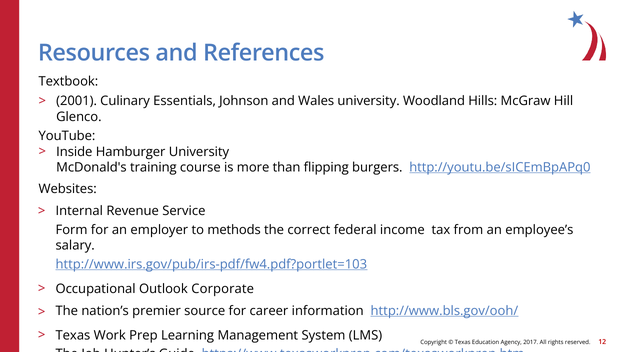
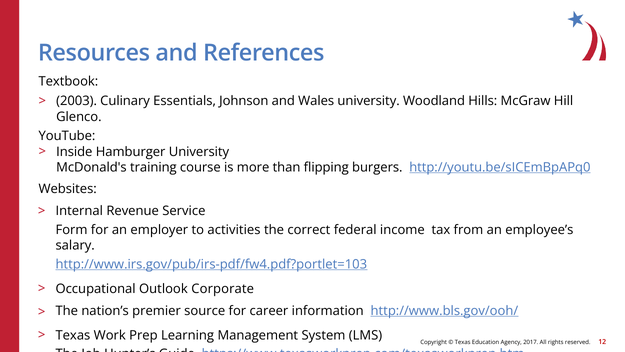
2001: 2001 -> 2003
methods: methods -> activities
